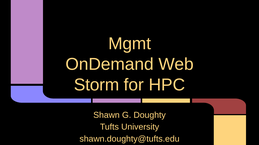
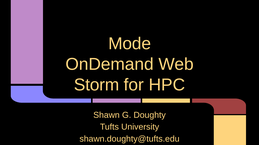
Mgmt: Mgmt -> Mode
